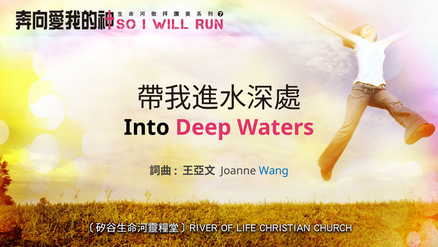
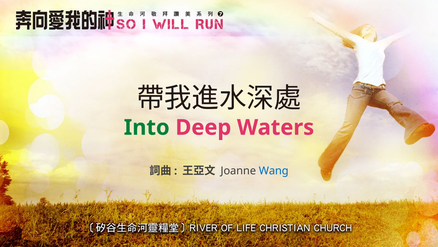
Into colour: black -> green
